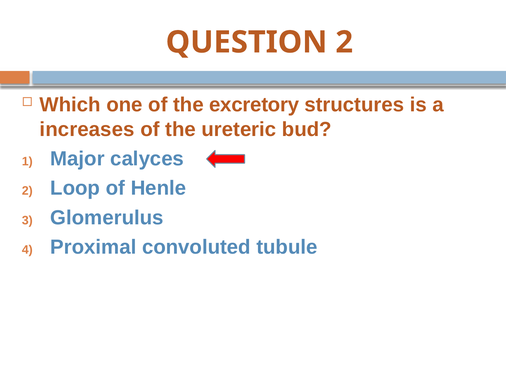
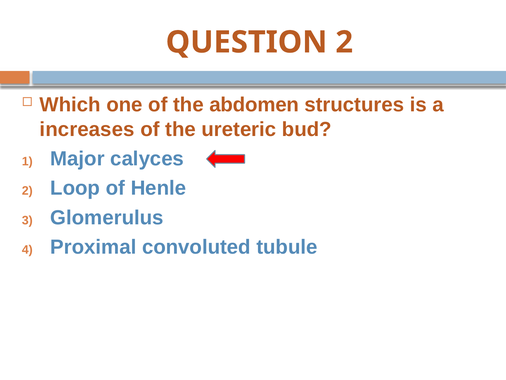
excretory: excretory -> abdomen
